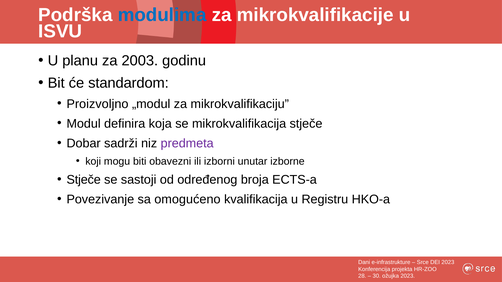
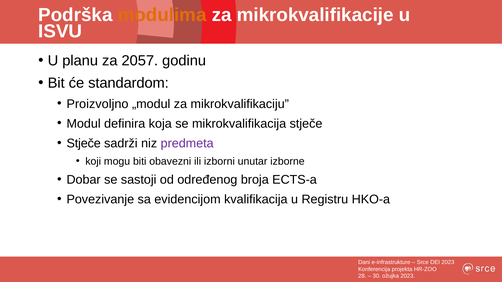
modulima colour: blue -> orange
2003: 2003 -> 2057
Dobar at (84, 143): Dobar -> Stječe
Stječe at (84, 180): Stječe -> Dobar
omogućeno: omogućeno -> evidencijom
